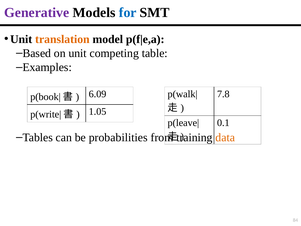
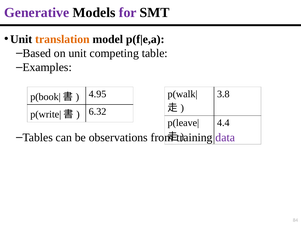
for colour: blue -> purple
7.8: 7.8 -> 3.8
6.09: 6.09 -> 4.95
1.05: 1.05 -> 6.32
0.1: 0.1 -> 4.4
probabilities: probabilities -> observations
data colour: orange -> purple
